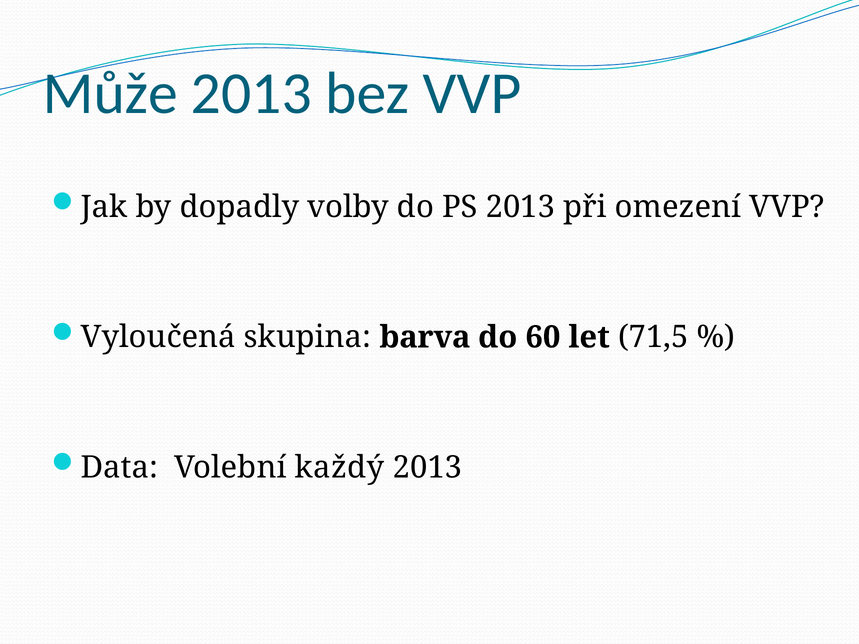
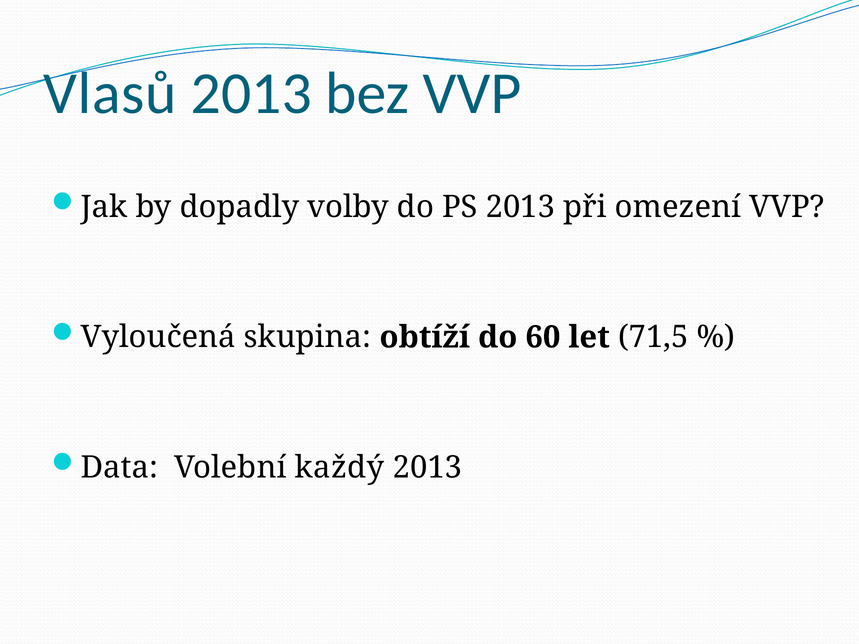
Může: Může -> Vlasů
barva: barva -> obtíží
